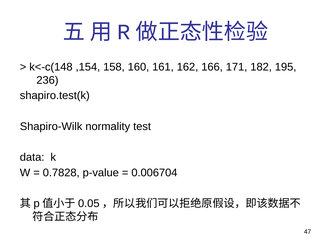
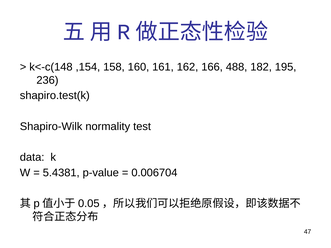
171: 171 -> 488
0.7828: 0.7828 -> 5.4381
